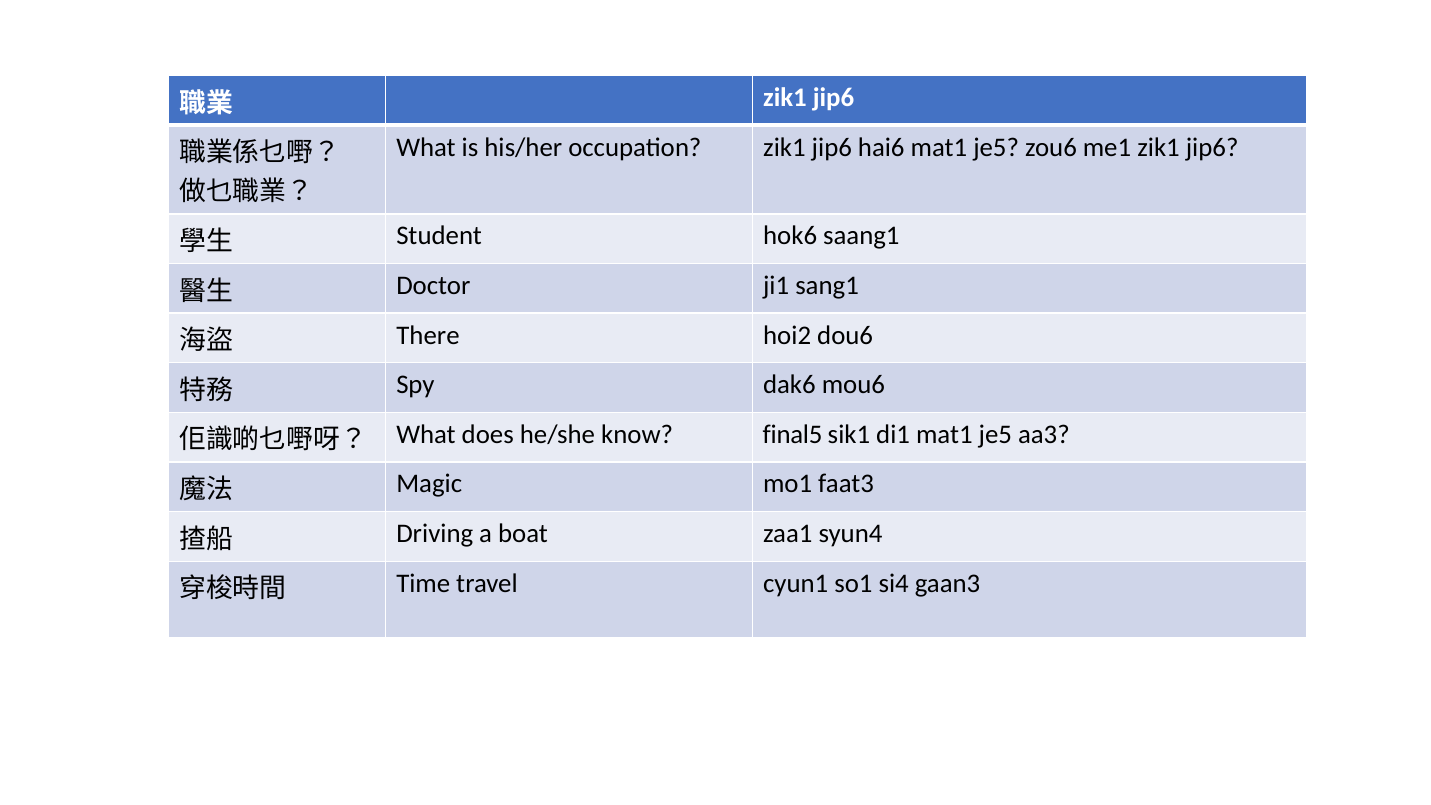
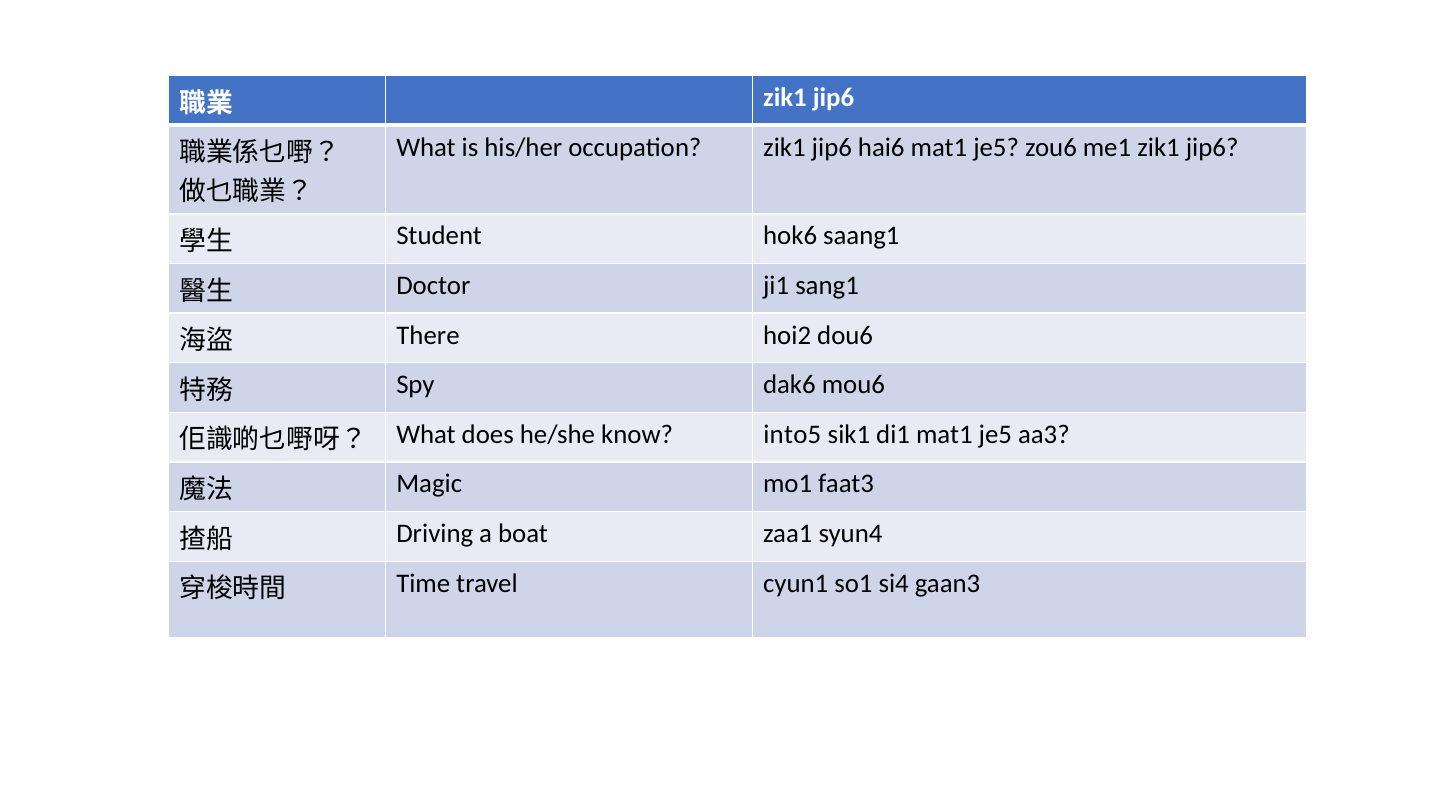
final5: final5 -> into5
